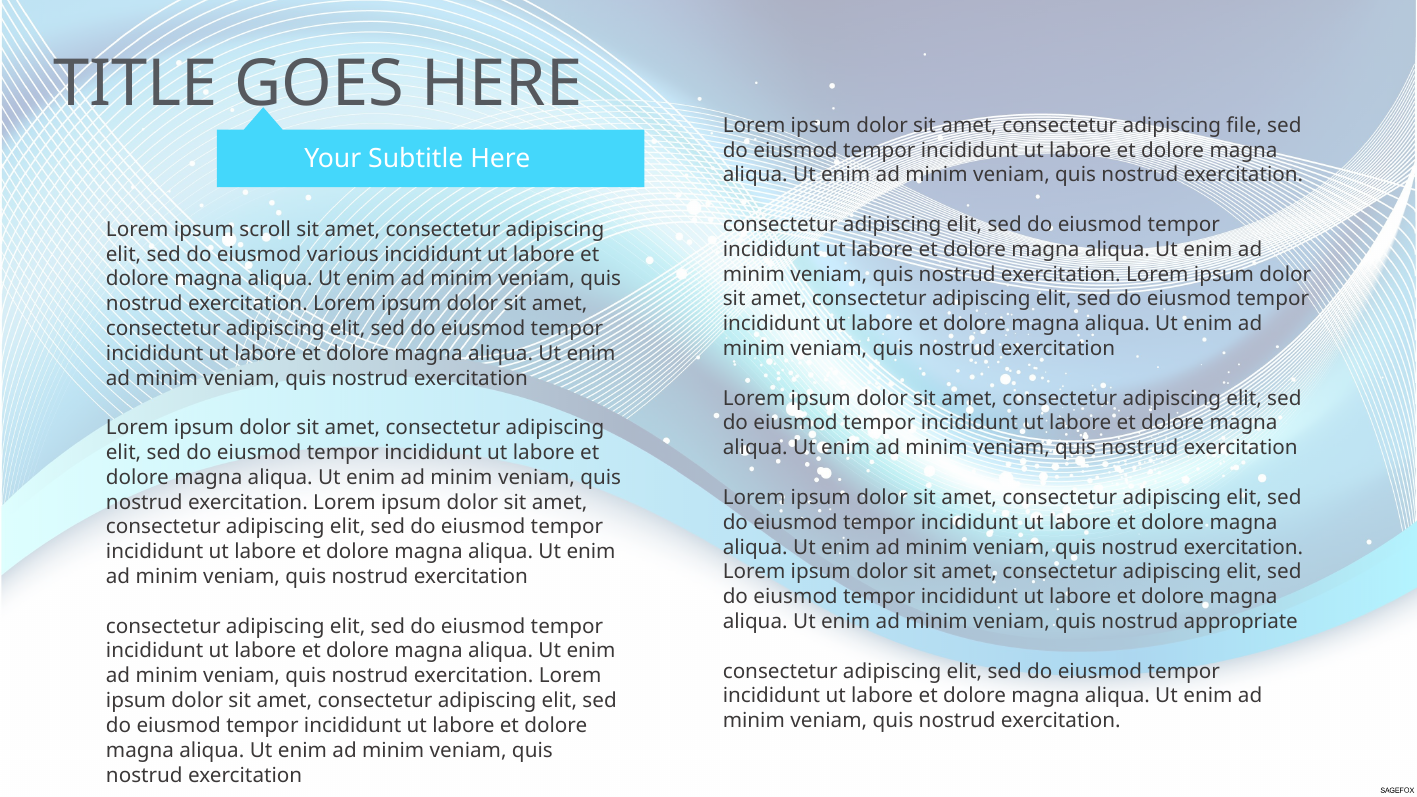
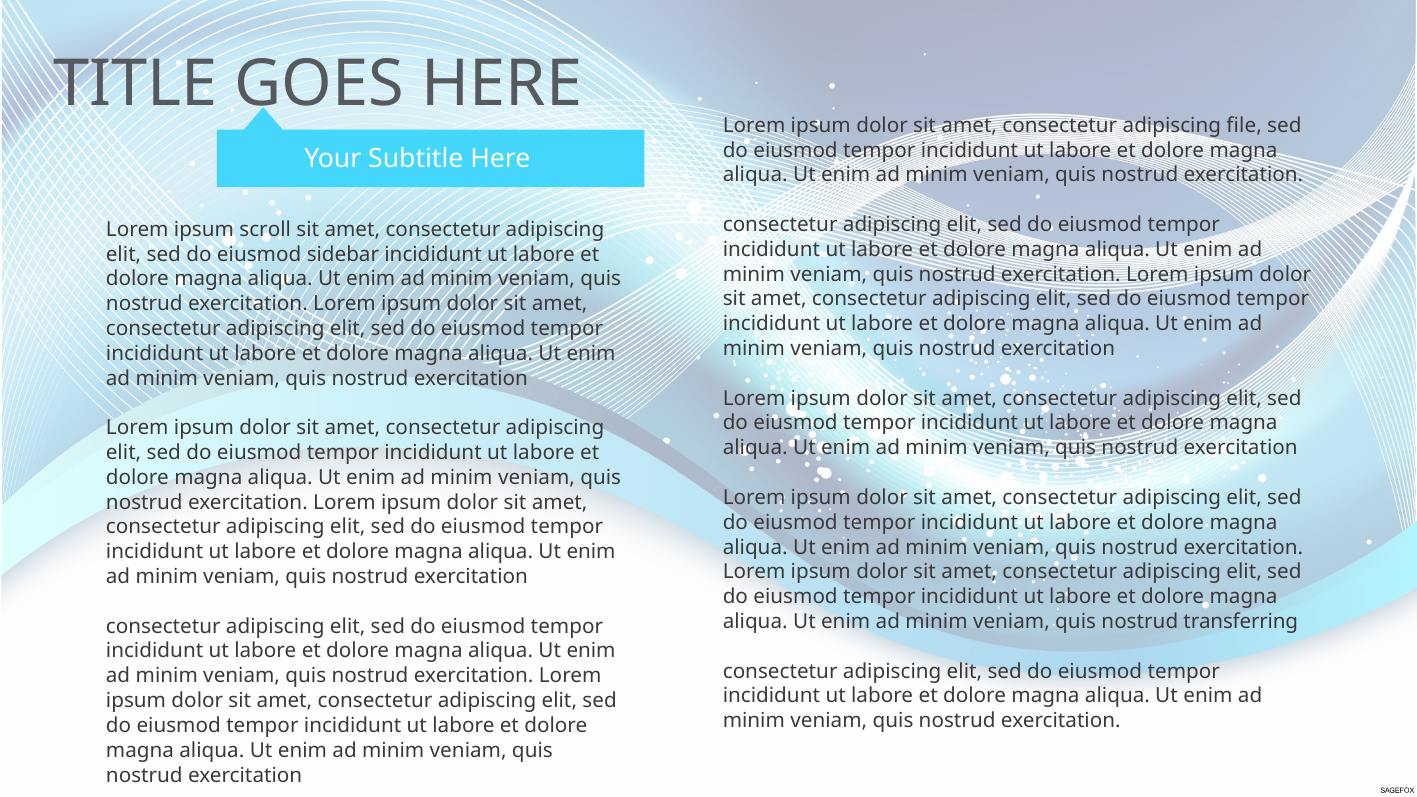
various: various -> sidebar
appropriate: appropriate -> transferring
